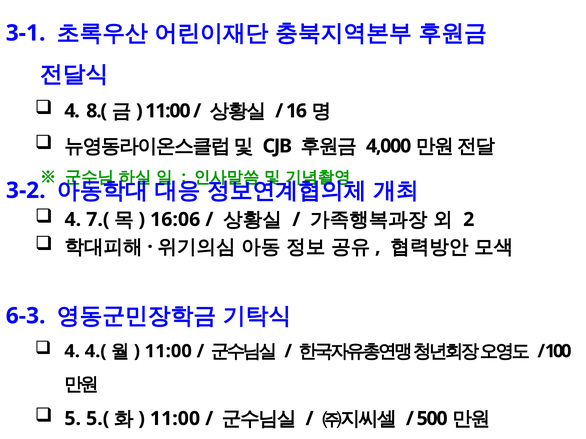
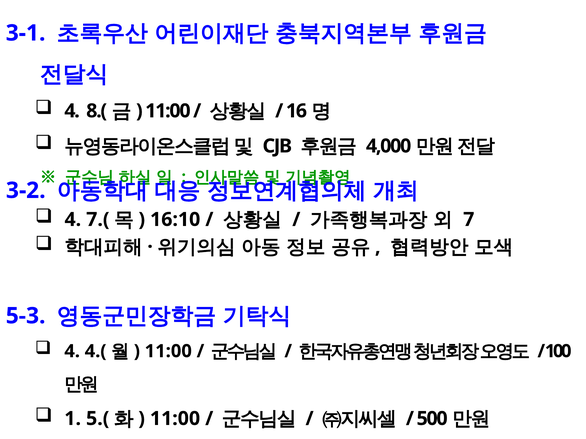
16:06: 16:06 -> 16:10
2: 2 -> 7
6-3: 6-3 -> 5-3
5: 5 -> 1
